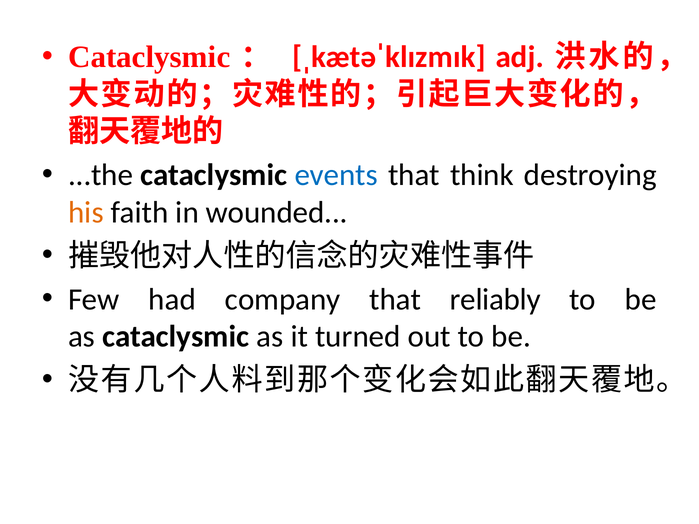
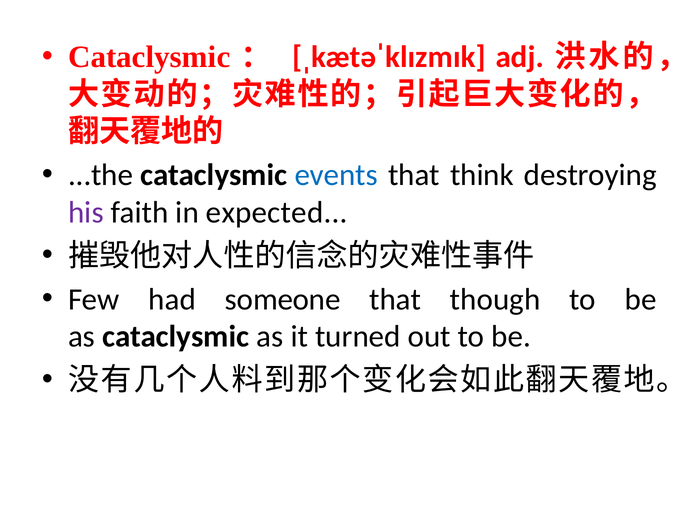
his colour: orange -> purple
wounded: wounded -> expected
company: company -> someone
reliably: reliably -> though
